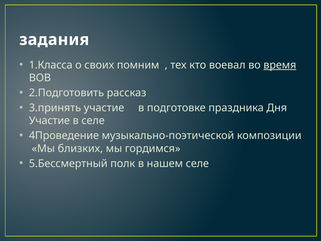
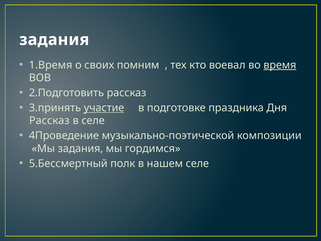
1.Класса: 1.Класса -> 1.Время
участие at (104, 108) underline: none -> present
Участие at (49, 121): Участие -> Рассказ
Мы близких: близких -> задания
